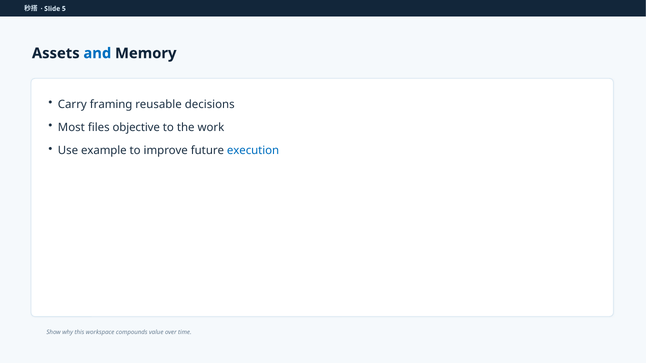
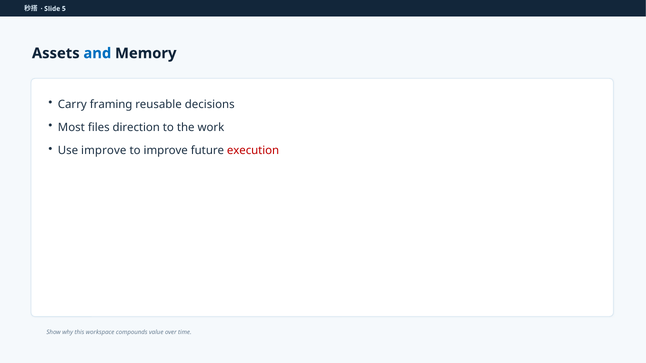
objective: objective -> direction
Use example: example -> improve
execution colour: blue -> red
